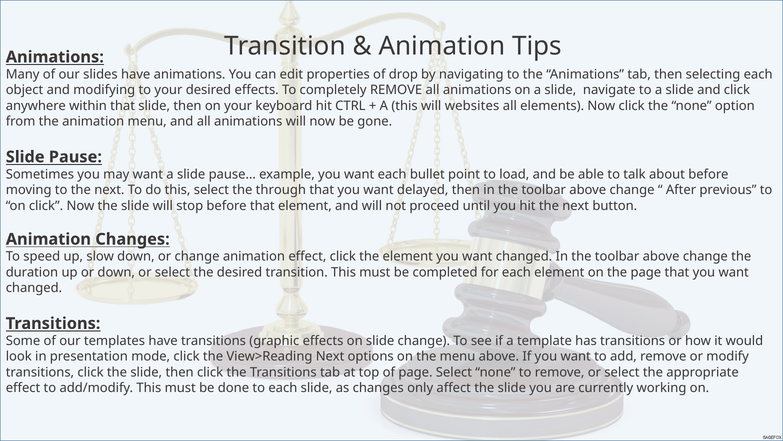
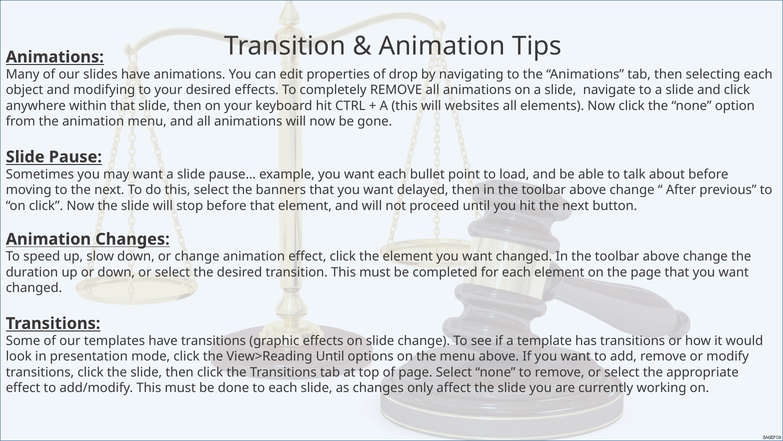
through: through -> banners
View>Reading Next: Next -> Until
